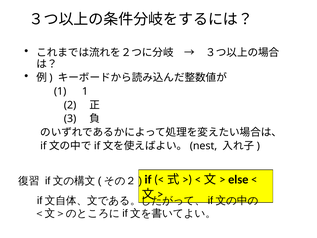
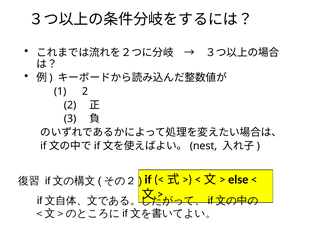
1 1: 1 -> 2
